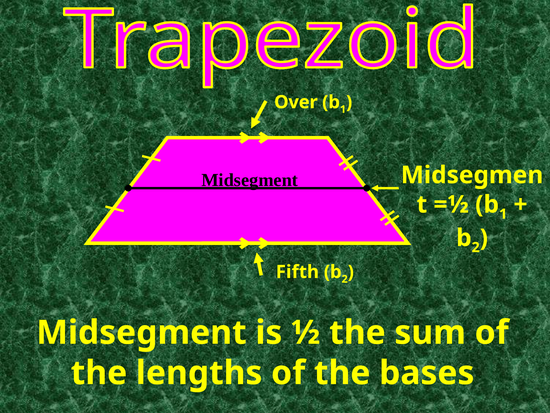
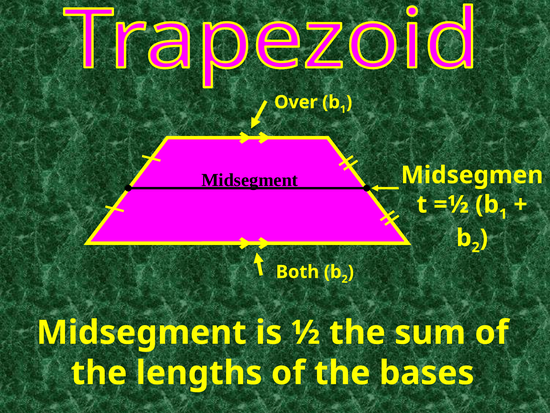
Fifth: Fifth -> Both
